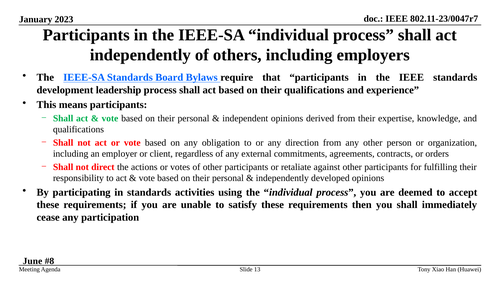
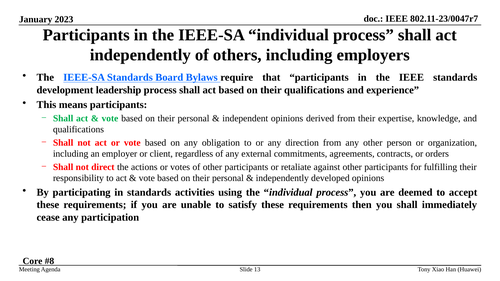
June: June -> Core
